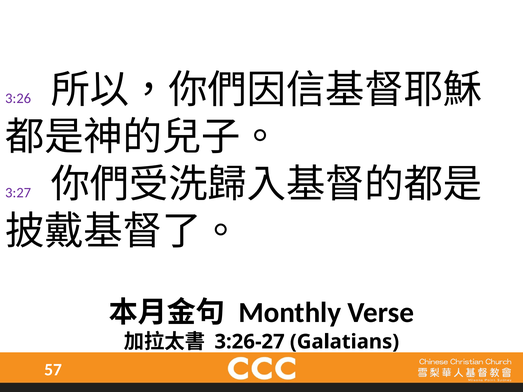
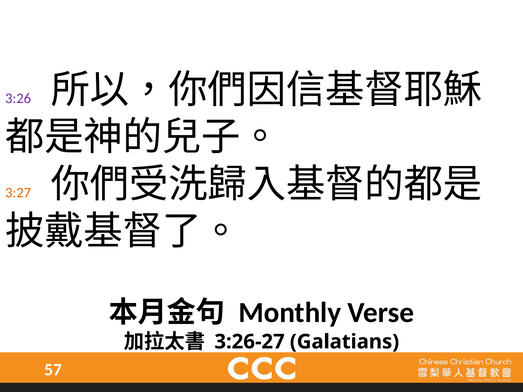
3:27 colour: purple -> orange
